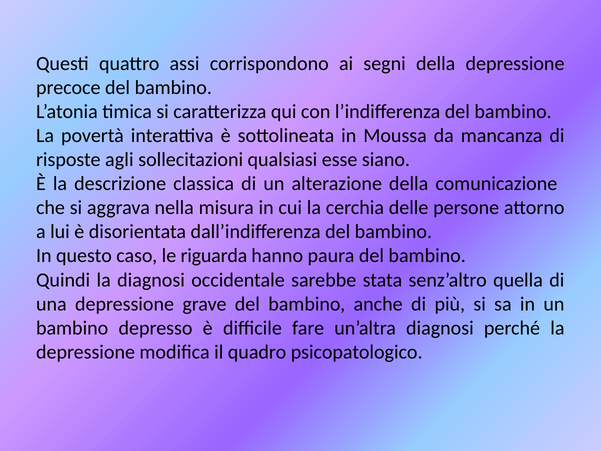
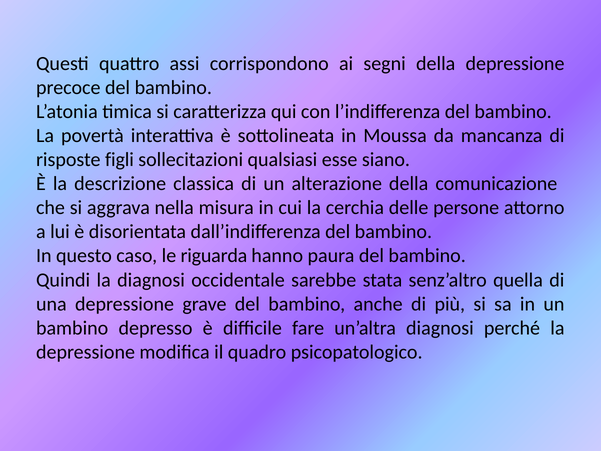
agli: agli -> figli
